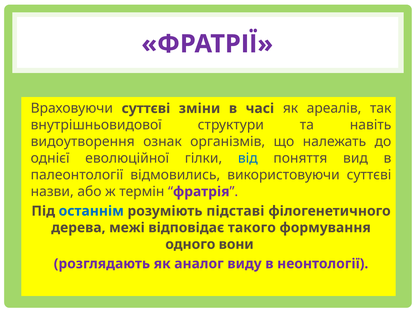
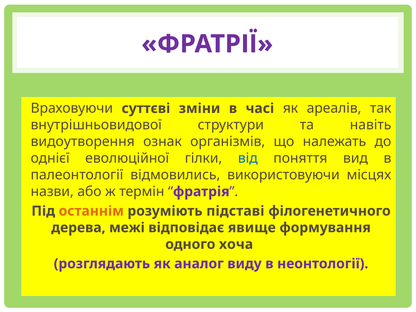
використовуючи суттєві: суттєві -> місцях
останнім colour: blue -> orange
такого: такого -> явище
вони: вони -> хоча
